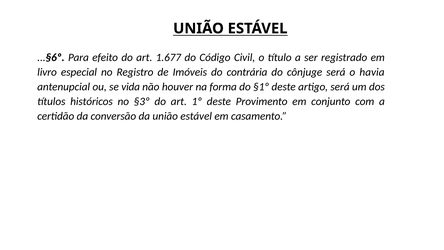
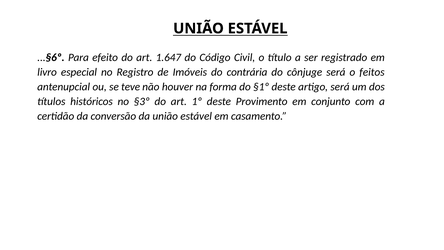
1.677: 1.677 -> 1.647
havia: havia -> feitos
vida: vida -> teve
